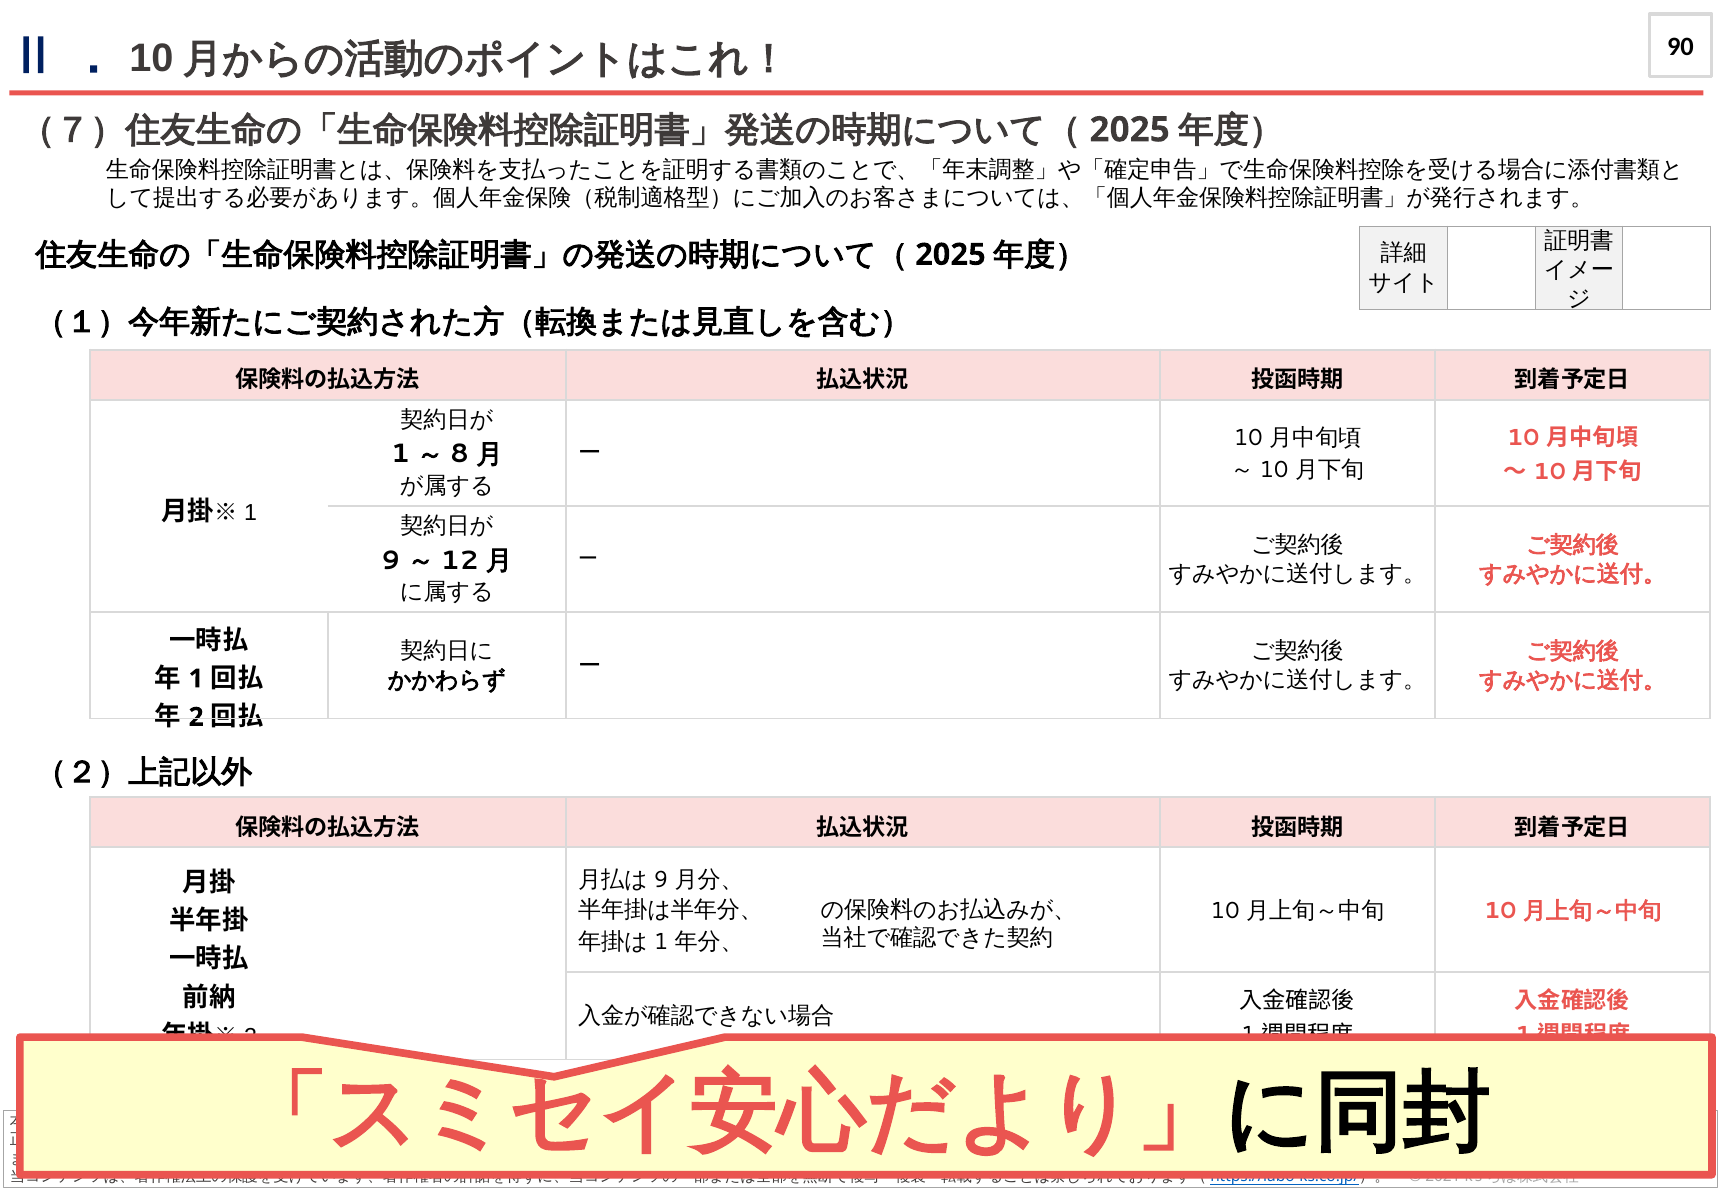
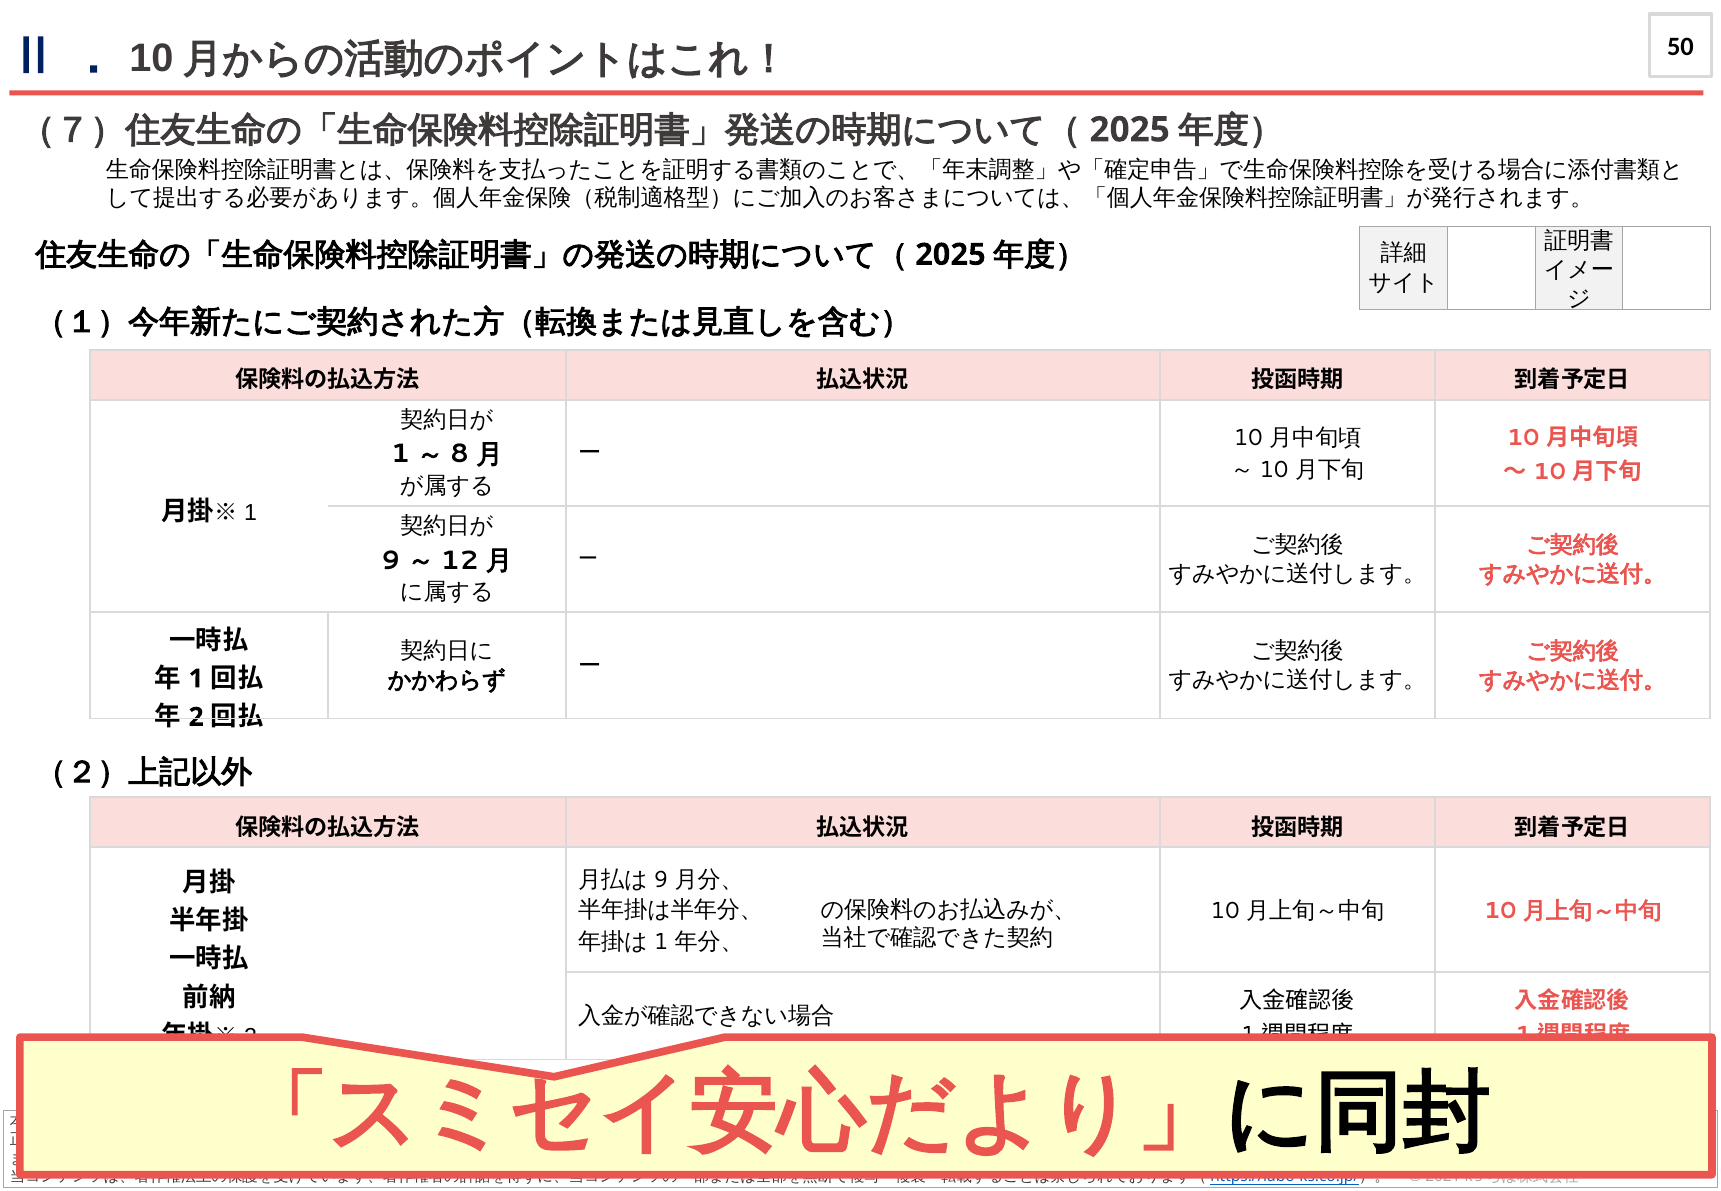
90: 90 -> 50
